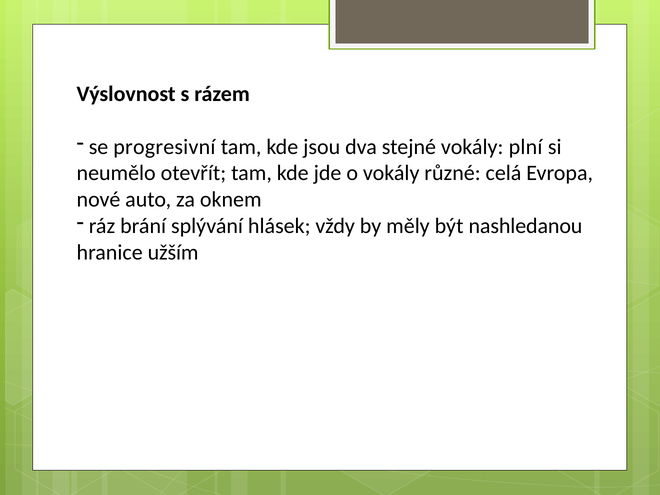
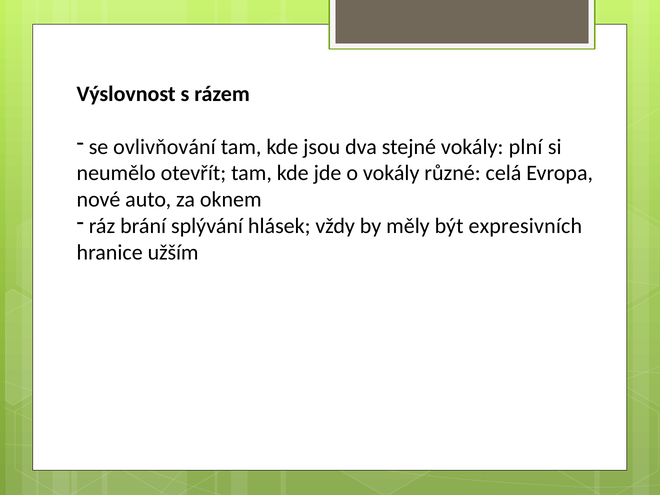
progresivní: progresivní -> ovlivňování
nashledanou: nashledanou -> expresivních
